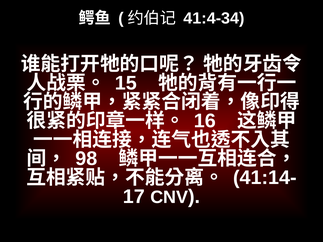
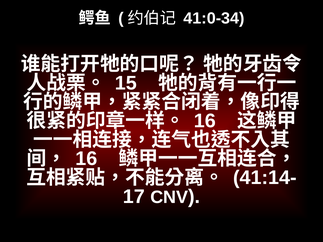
41:4-34: 41:4-34 -> 41:0-34
98 at (86, 159): 98 -> 16
